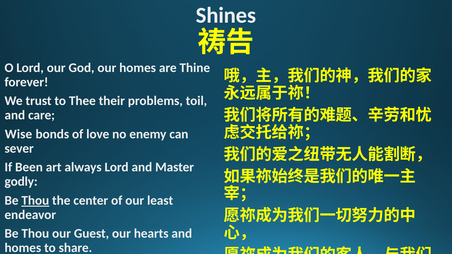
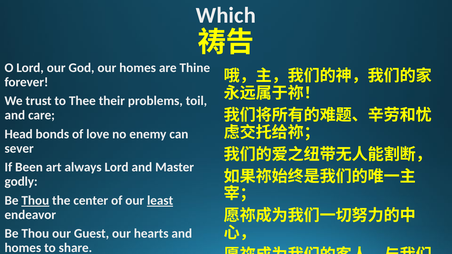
Shines: Shines -> Which
Wise: Wise -> Head
least underline: none -> present
